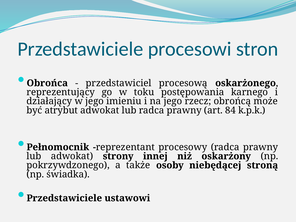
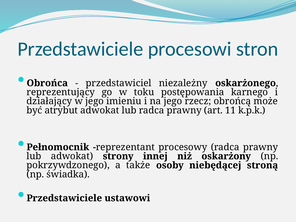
procesową: procesową -> niezależny
84: 84 -> 11
